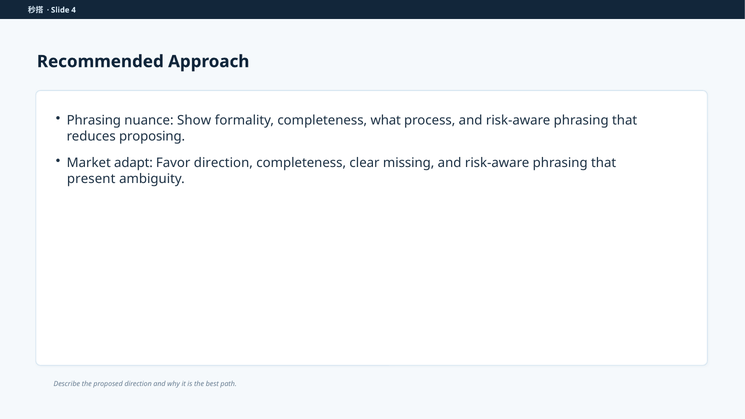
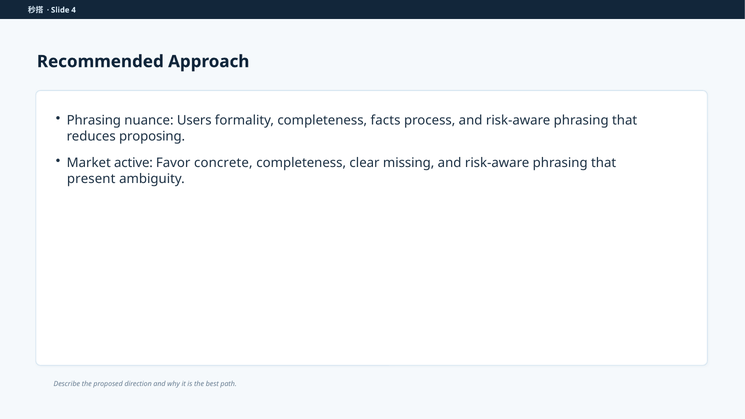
Show: Show -> Users
what: what -> facts
adapt: adapt -> active
Favor direction: direction -> concrete
